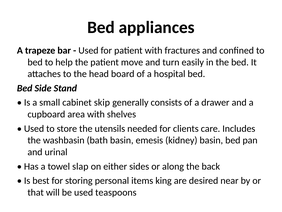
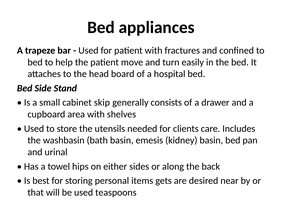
slap: slap -> hips
king: king -> gets
